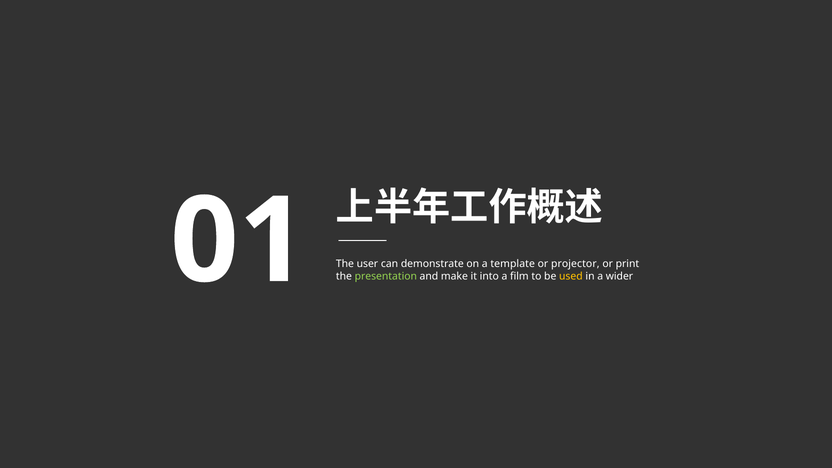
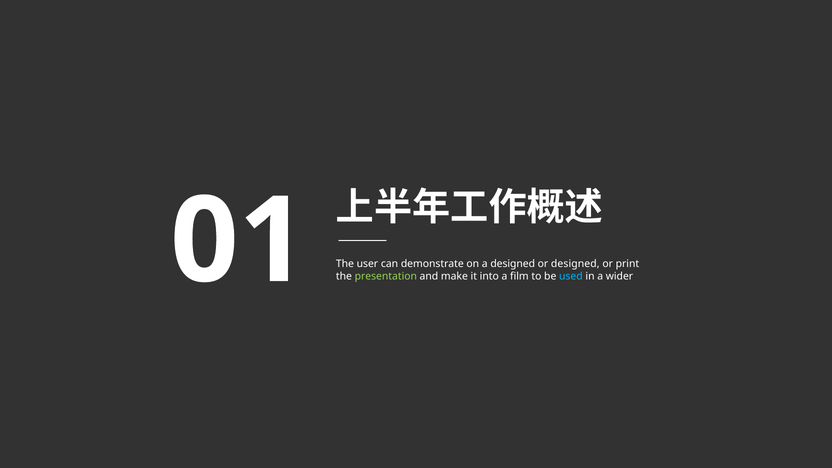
a template: template -> designed
or projector: projector -> designed
used colour: yellow -> light blue
